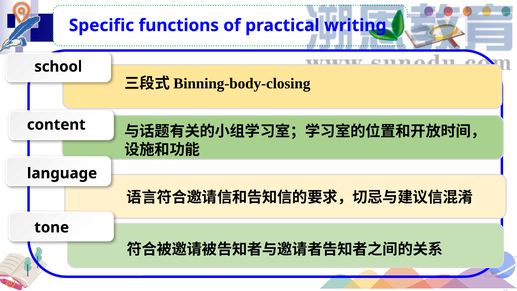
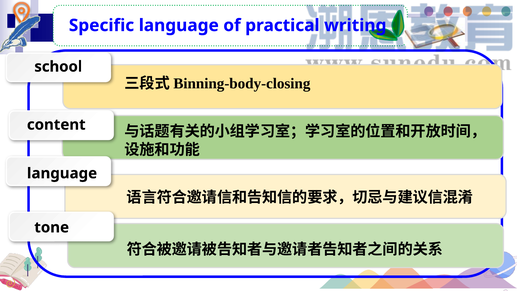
Specific functions: functions -> language
